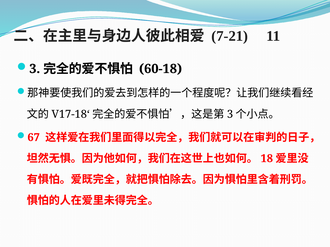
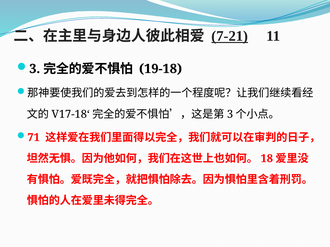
7-21 underline: none -> present
60-18: 60-18 -> 19-18
67: 67 -> 71
